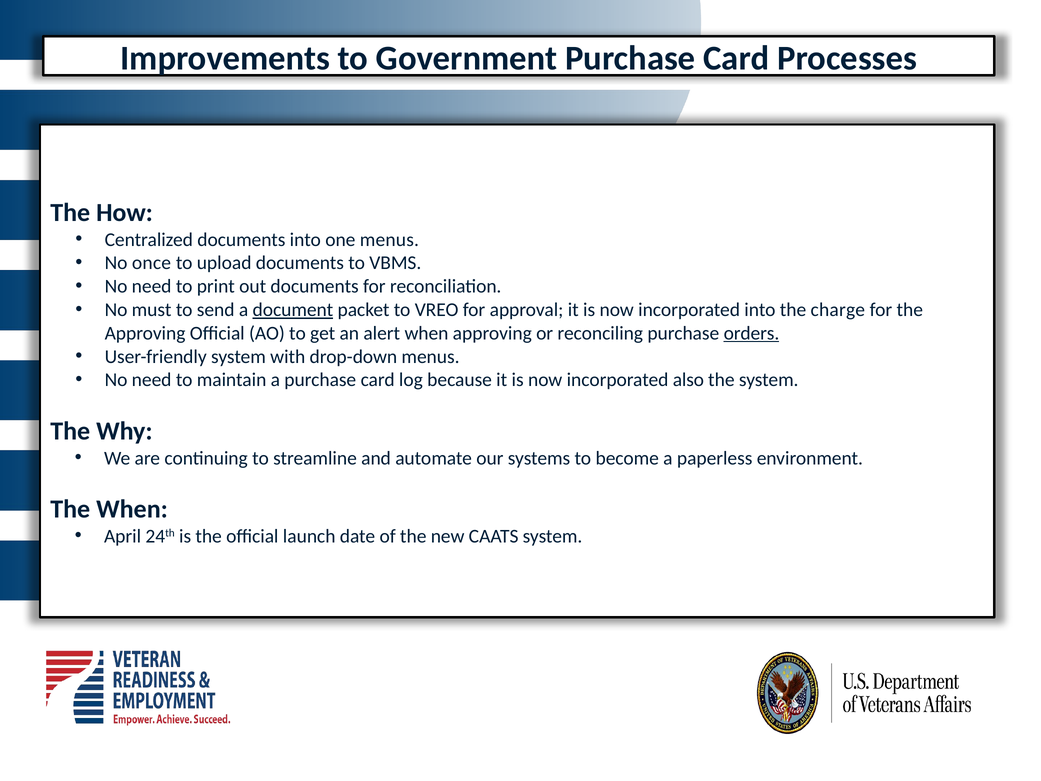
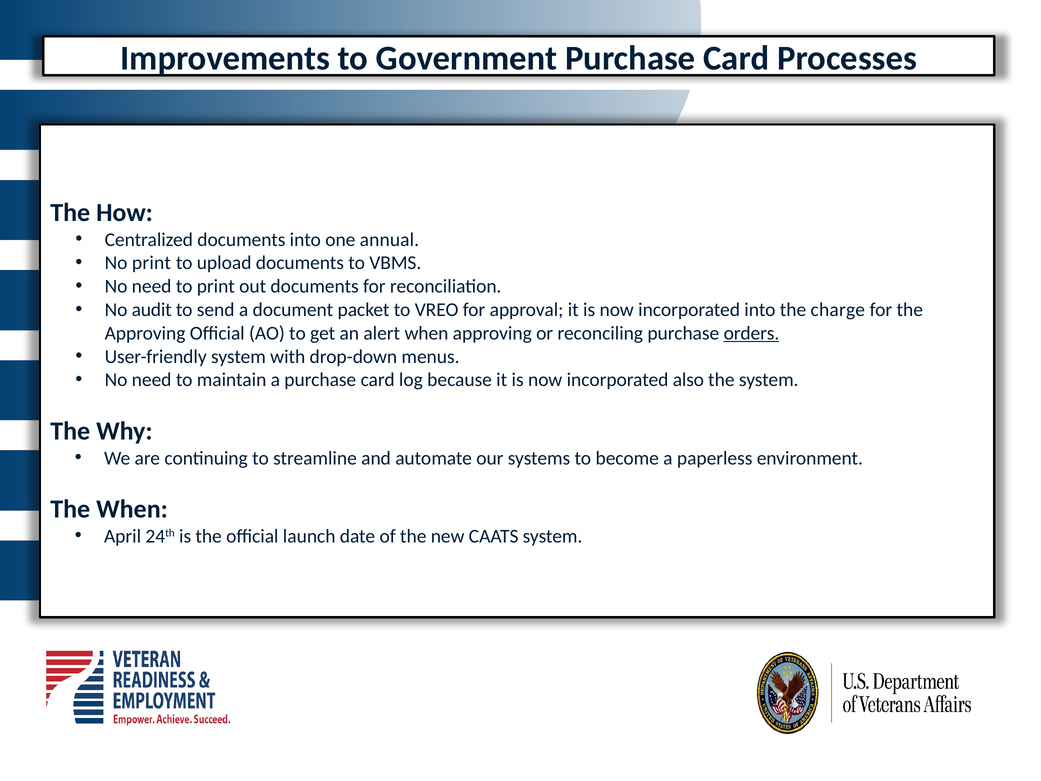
one menus: menus -> annual
No once: once -> print
must: must -> audit
document underline: present -> none
